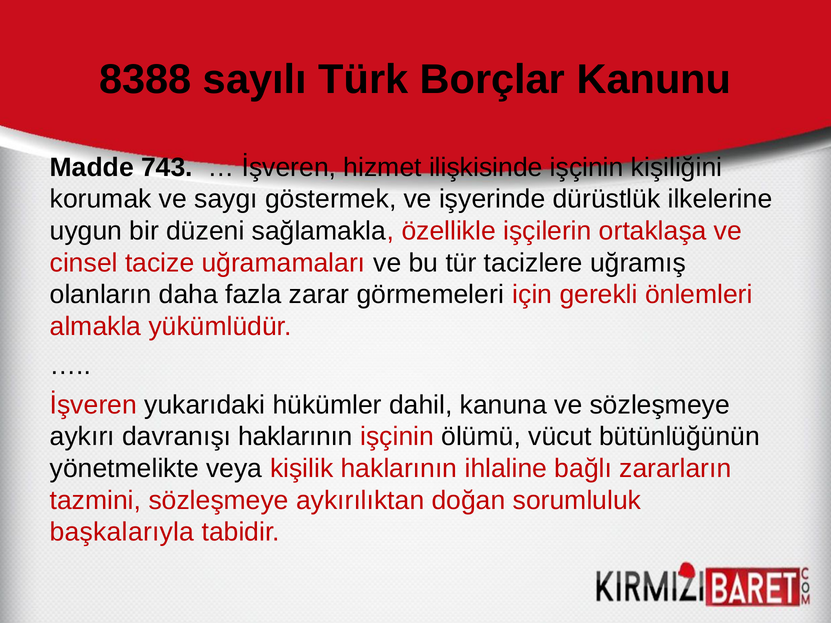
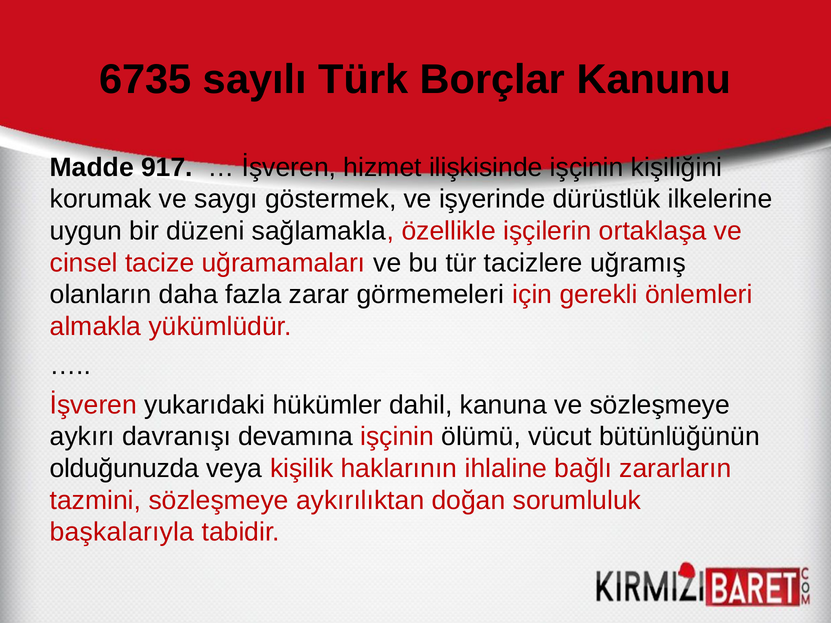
8388: 8388 -> 6735
743: 743 -> 917
davranışı haklarının: haklarının -> devamına
yönetmelikte: yönetmelikte -> olduğunuzda
